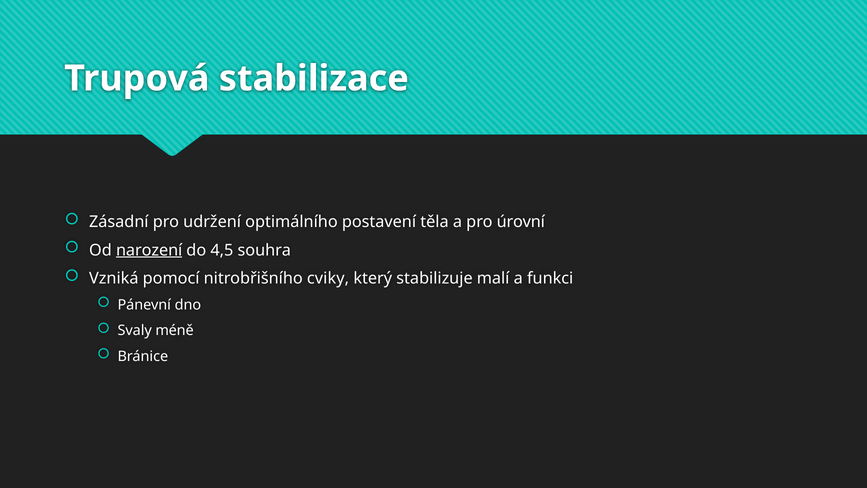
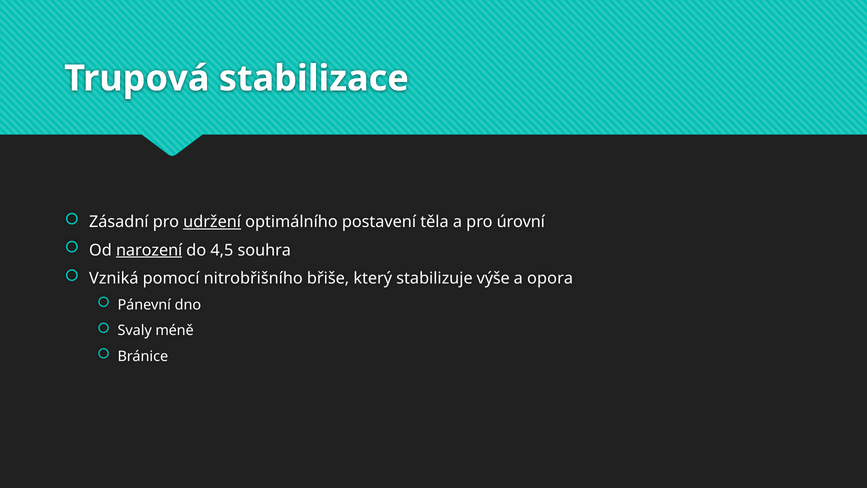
udržení underline: none -> present
cviky: cviky -> břiše
malí: malí -> výše
funkci: funkci -> opora
